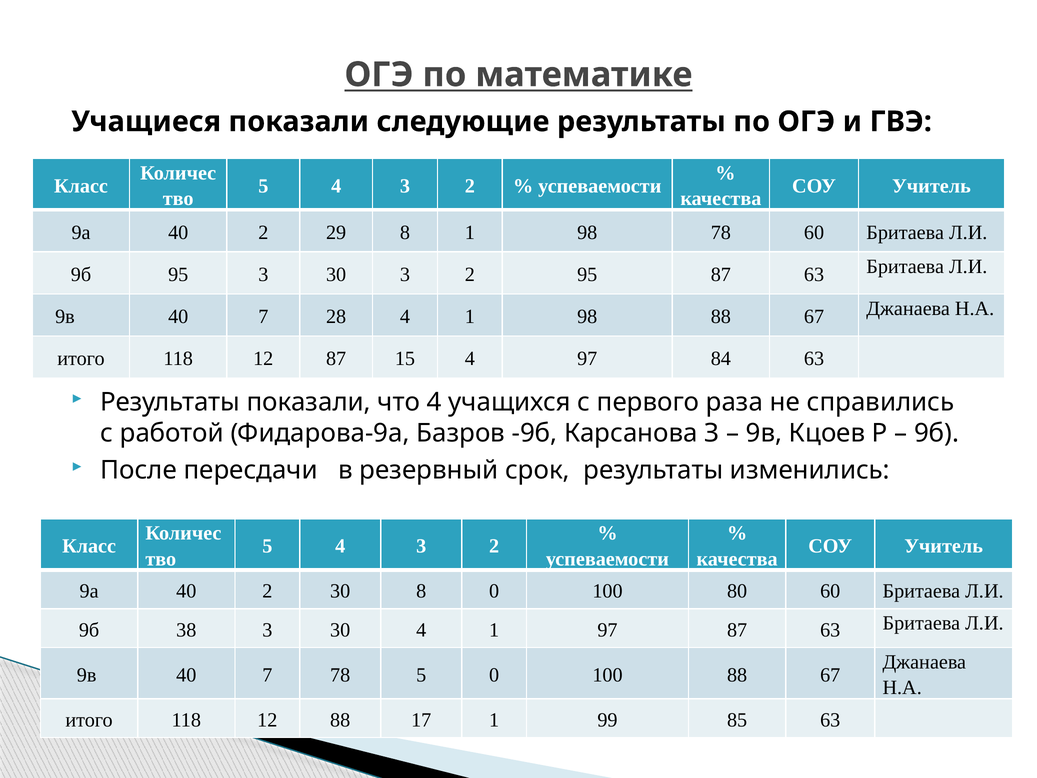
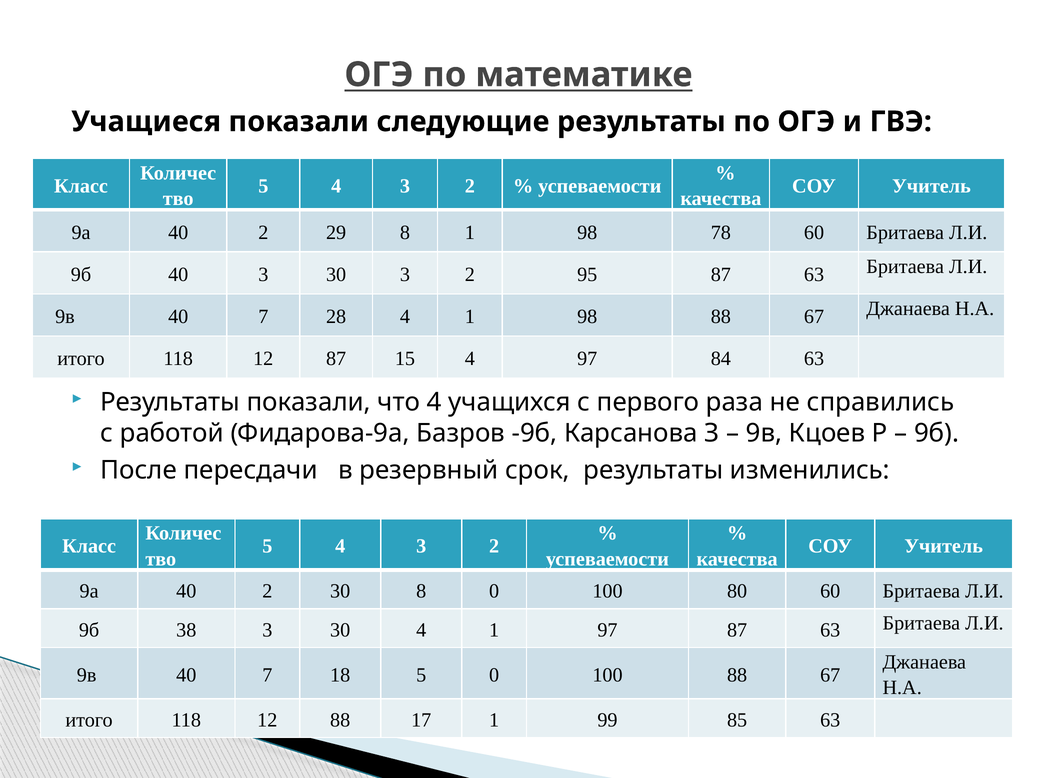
9б 95: 95 -> 40
7 78: 78 -> 18
